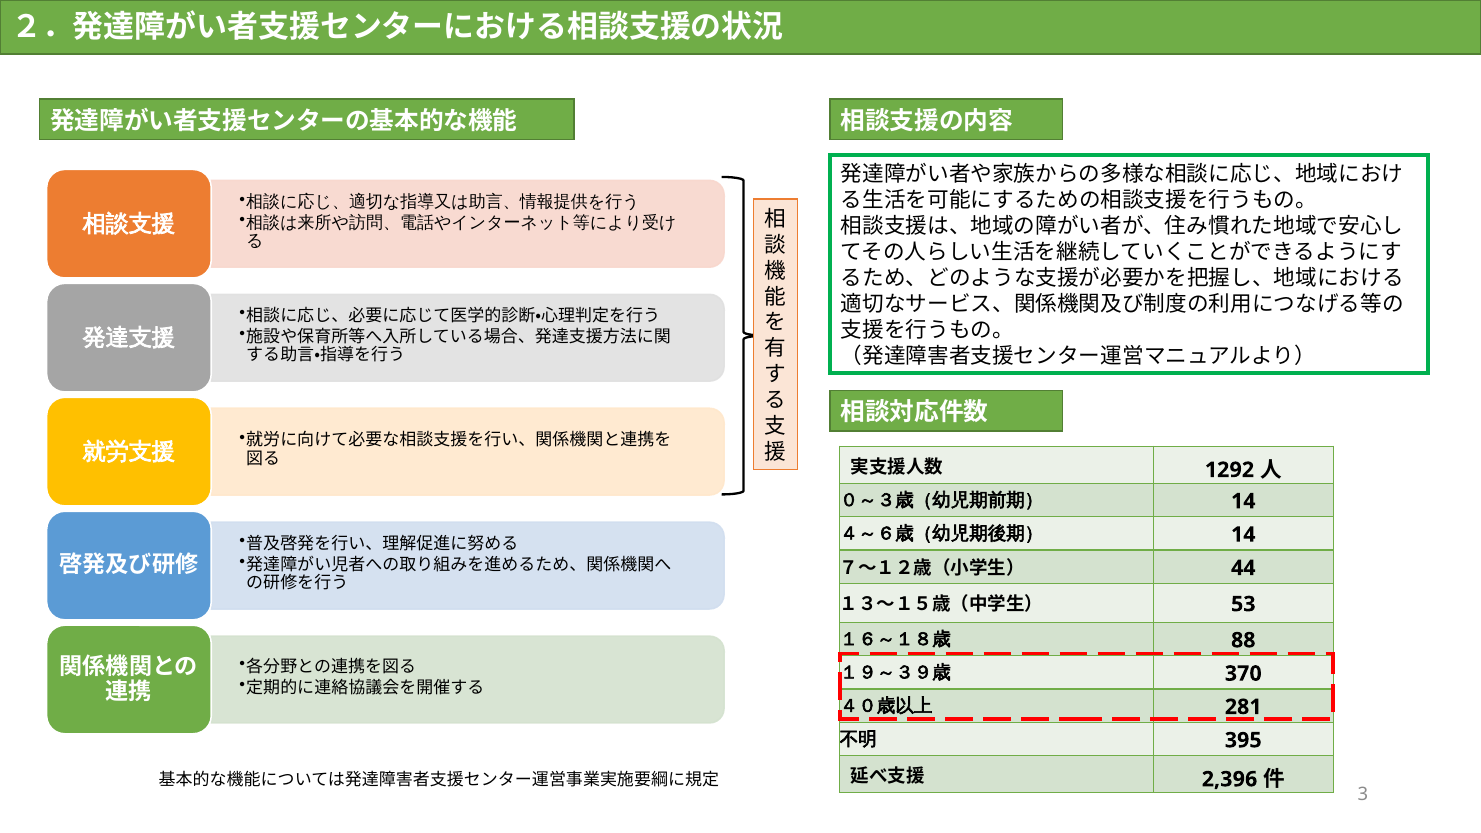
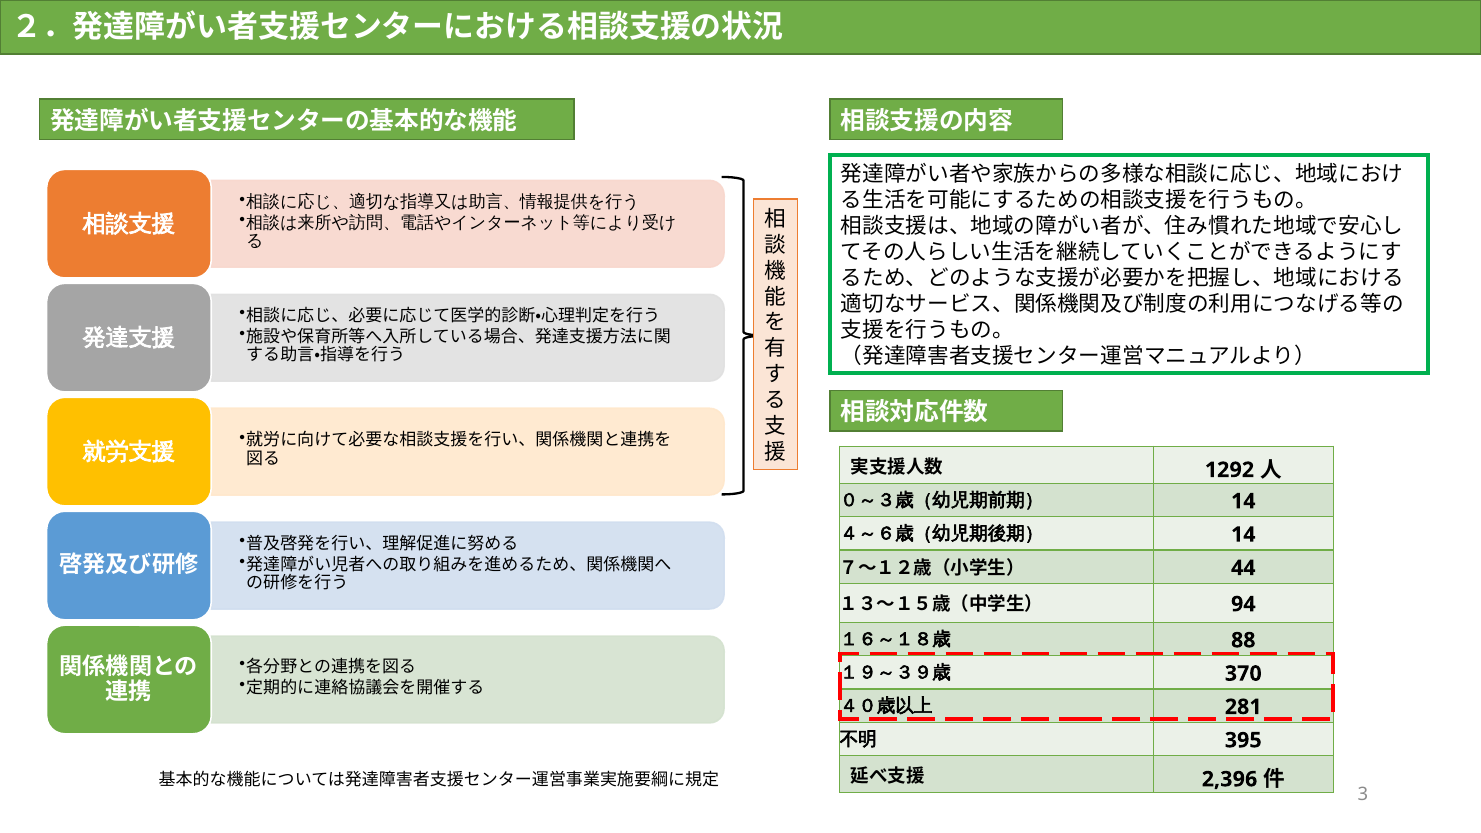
53: 53 -> 94
